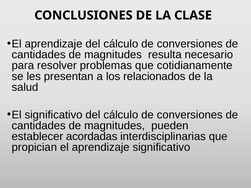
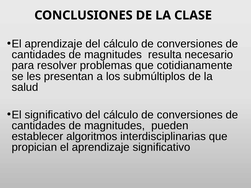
relacionados: relacionados -> submúltiplos
acordadas: acordadas -> algoritmos
